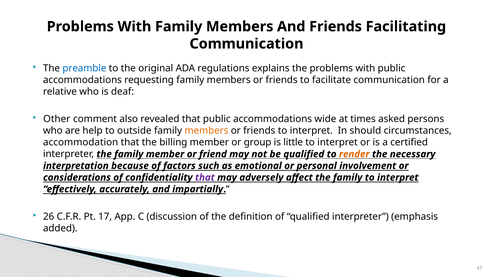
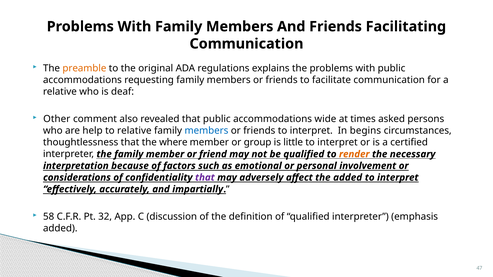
preamble colour: blue -> orange
to outside: outside -> relative
members at (206, 131) colour: orange -> blue
should: should -> begins
accommodation: accommodation -> thoughtlessness
billing: billing -> where
affect the family: family -> added
26: 26 -> 58
17: 17 -> 32
